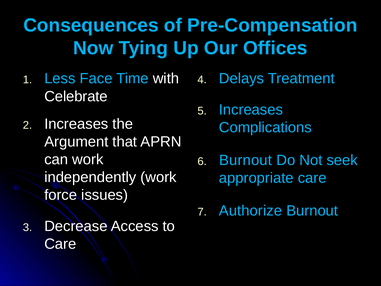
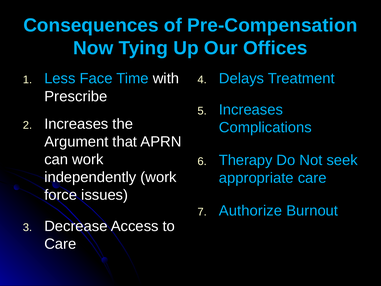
Celebrate: Celebrate -> Prescribe
Burnout at (246, 160): Burnout -> Therapy
